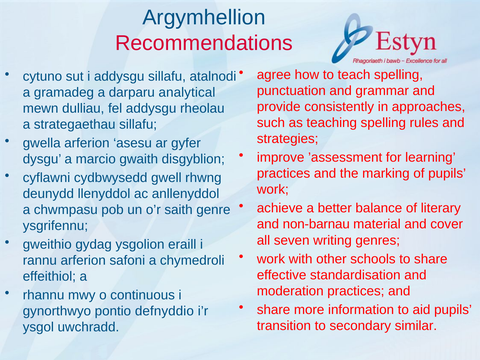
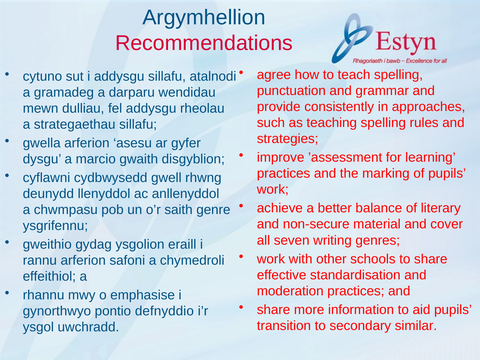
analytical: analytical -> wendidau
non-barnau: non-barnau -> non-secure
continuous: continuous -> emphasise
